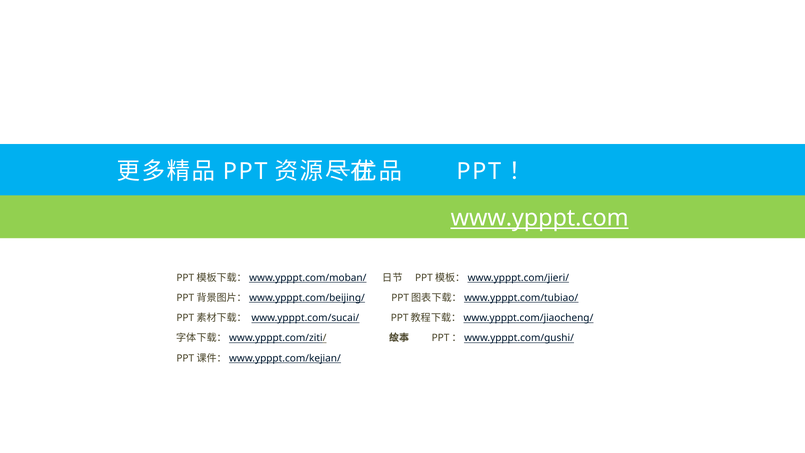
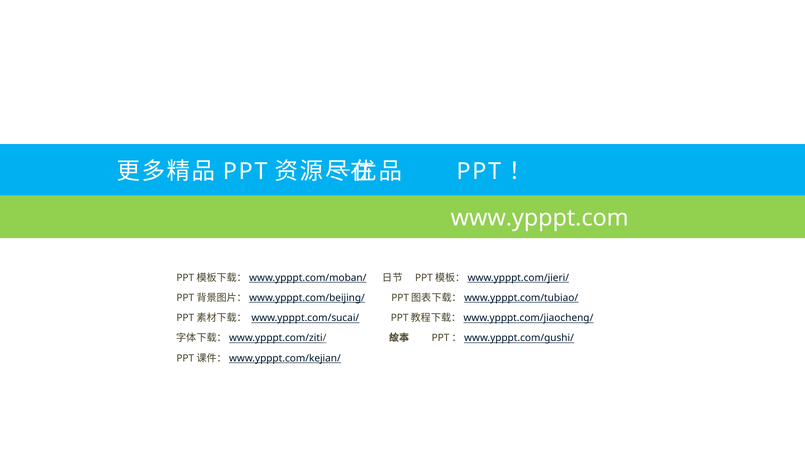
www.ypppt.com underline: present -> none
